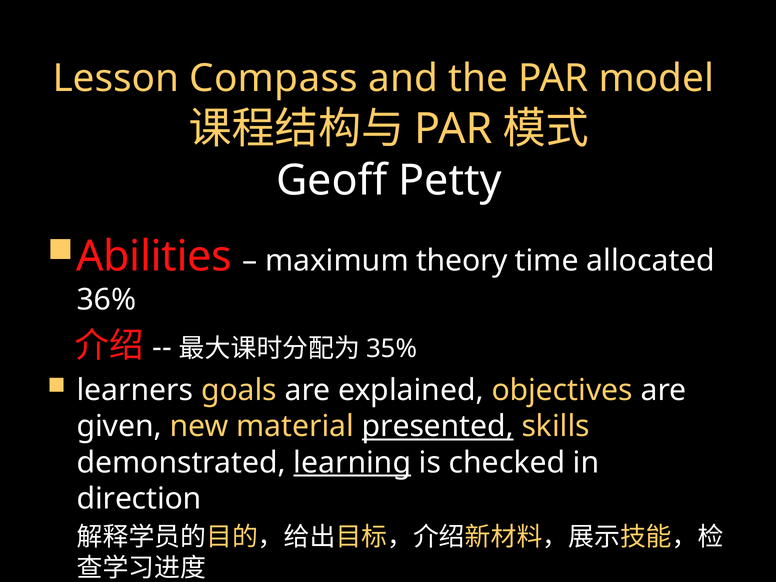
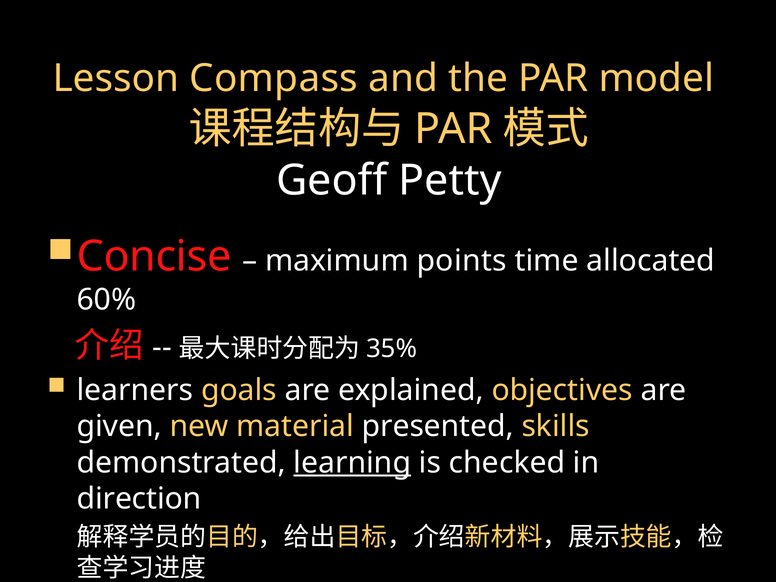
Abilities: Abilities -> Concise
theory: theory -> points
36%: 36% -> 60%
presented underline: present -> none
